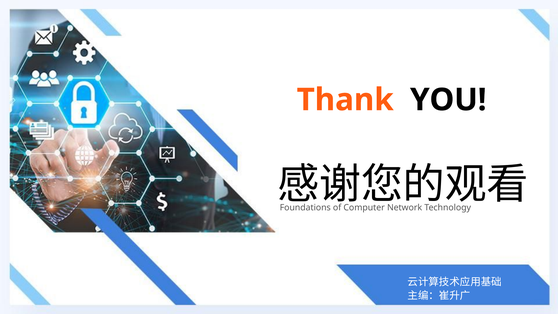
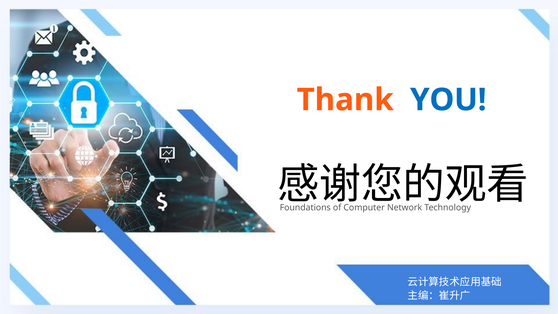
YOU colour: black -> blue
